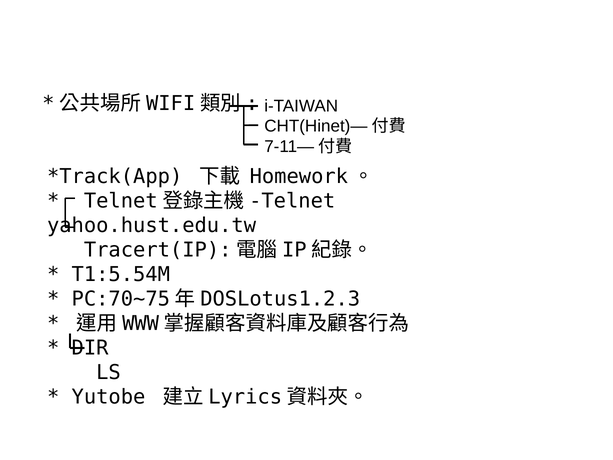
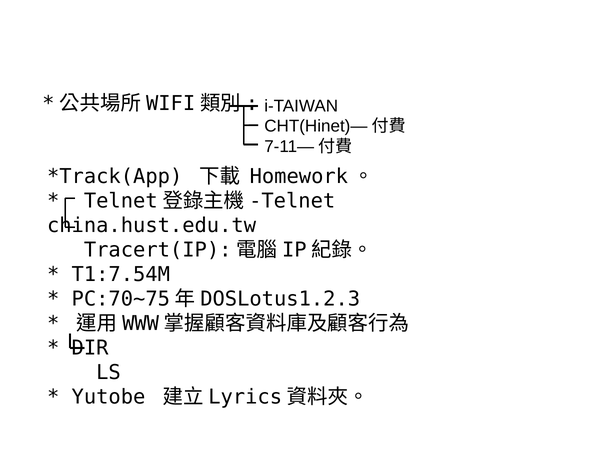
yahoo.hust.edu.tw: yahoo.hust.edu.tw -> china.hust.edu.tw
T1:5.54M: T1:5.54M -> T1:7.54M
